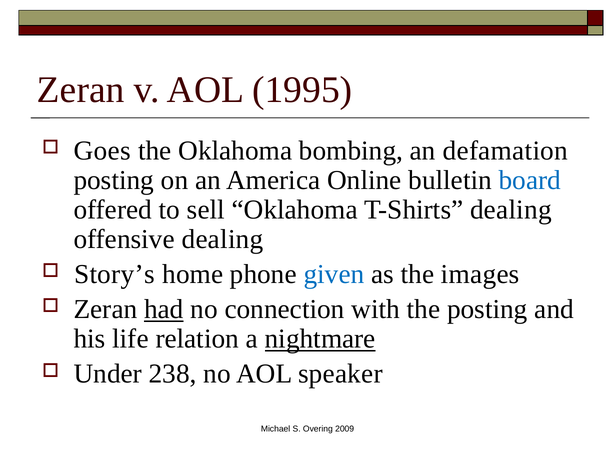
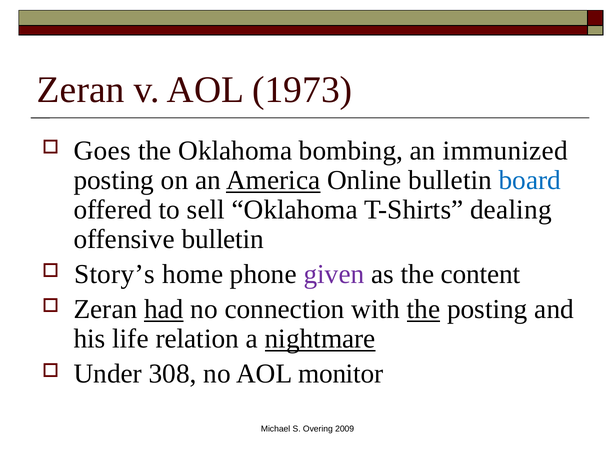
1995: 1995 -> 1973
defamation: defamation -> immunized
America underline: none -> present
offensive dealing: dealing -> bulletin
given colour: blue -> purple
images: images -> content
the at (423, 310) underline: none -> present
238: 238 -> 308
speaker: speaker -> monitor
